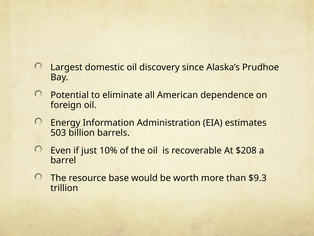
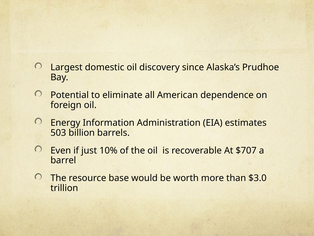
$208: $208 -> $707
$9.3: $9.3 -> $3.0
